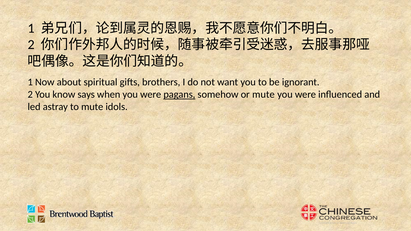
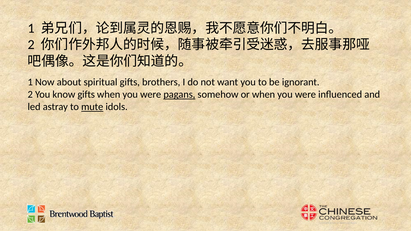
know says: says -> gifts
or mute: mute -> when
mute at (92, 107) underline: none -> present
